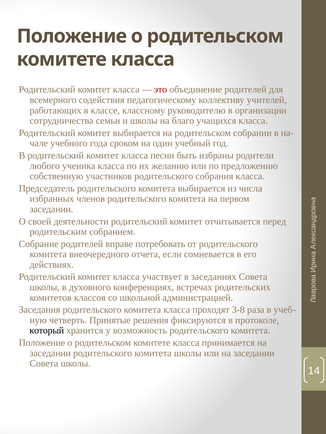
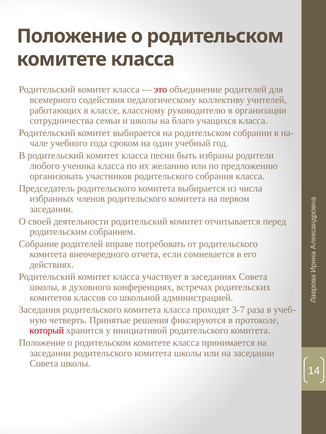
собственную: собственную -> организовать
3-8: 3-8 -> 3-7
который colour: black -> red
возможность: возможность -> инициативой
